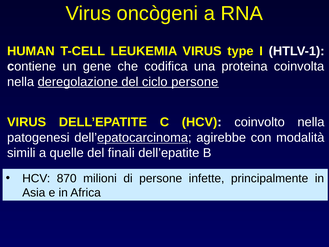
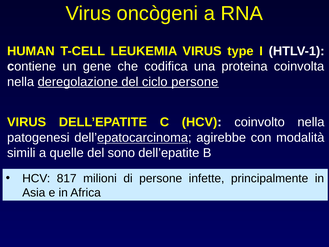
finali: finali -> sono
870: 870 -> 817
